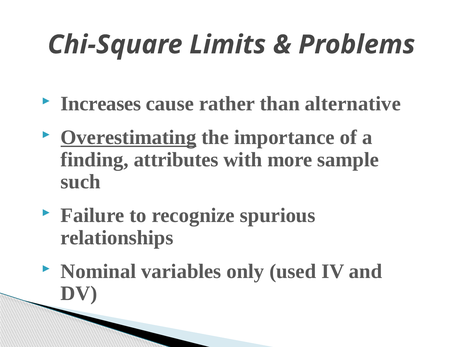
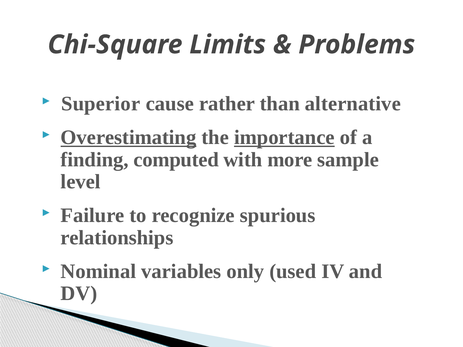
Increases: Increases -> Superior
importance underline: none -> present
attributes: attributes -> computed
such: such -> level
